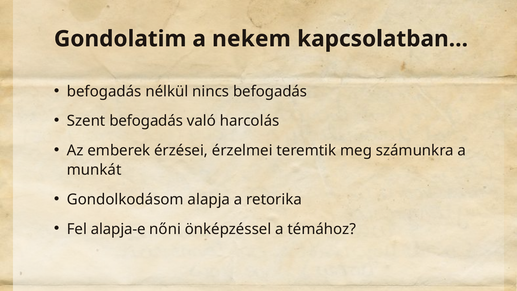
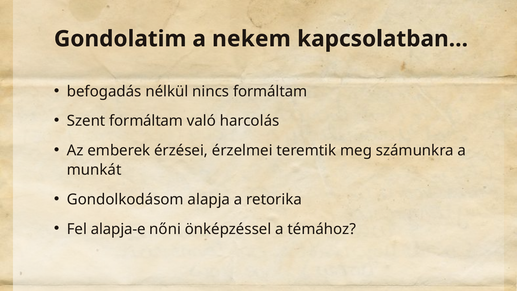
nincs befogadás: befogadás -> formáltam
Szent befogadás: befogadás -> formáltam
